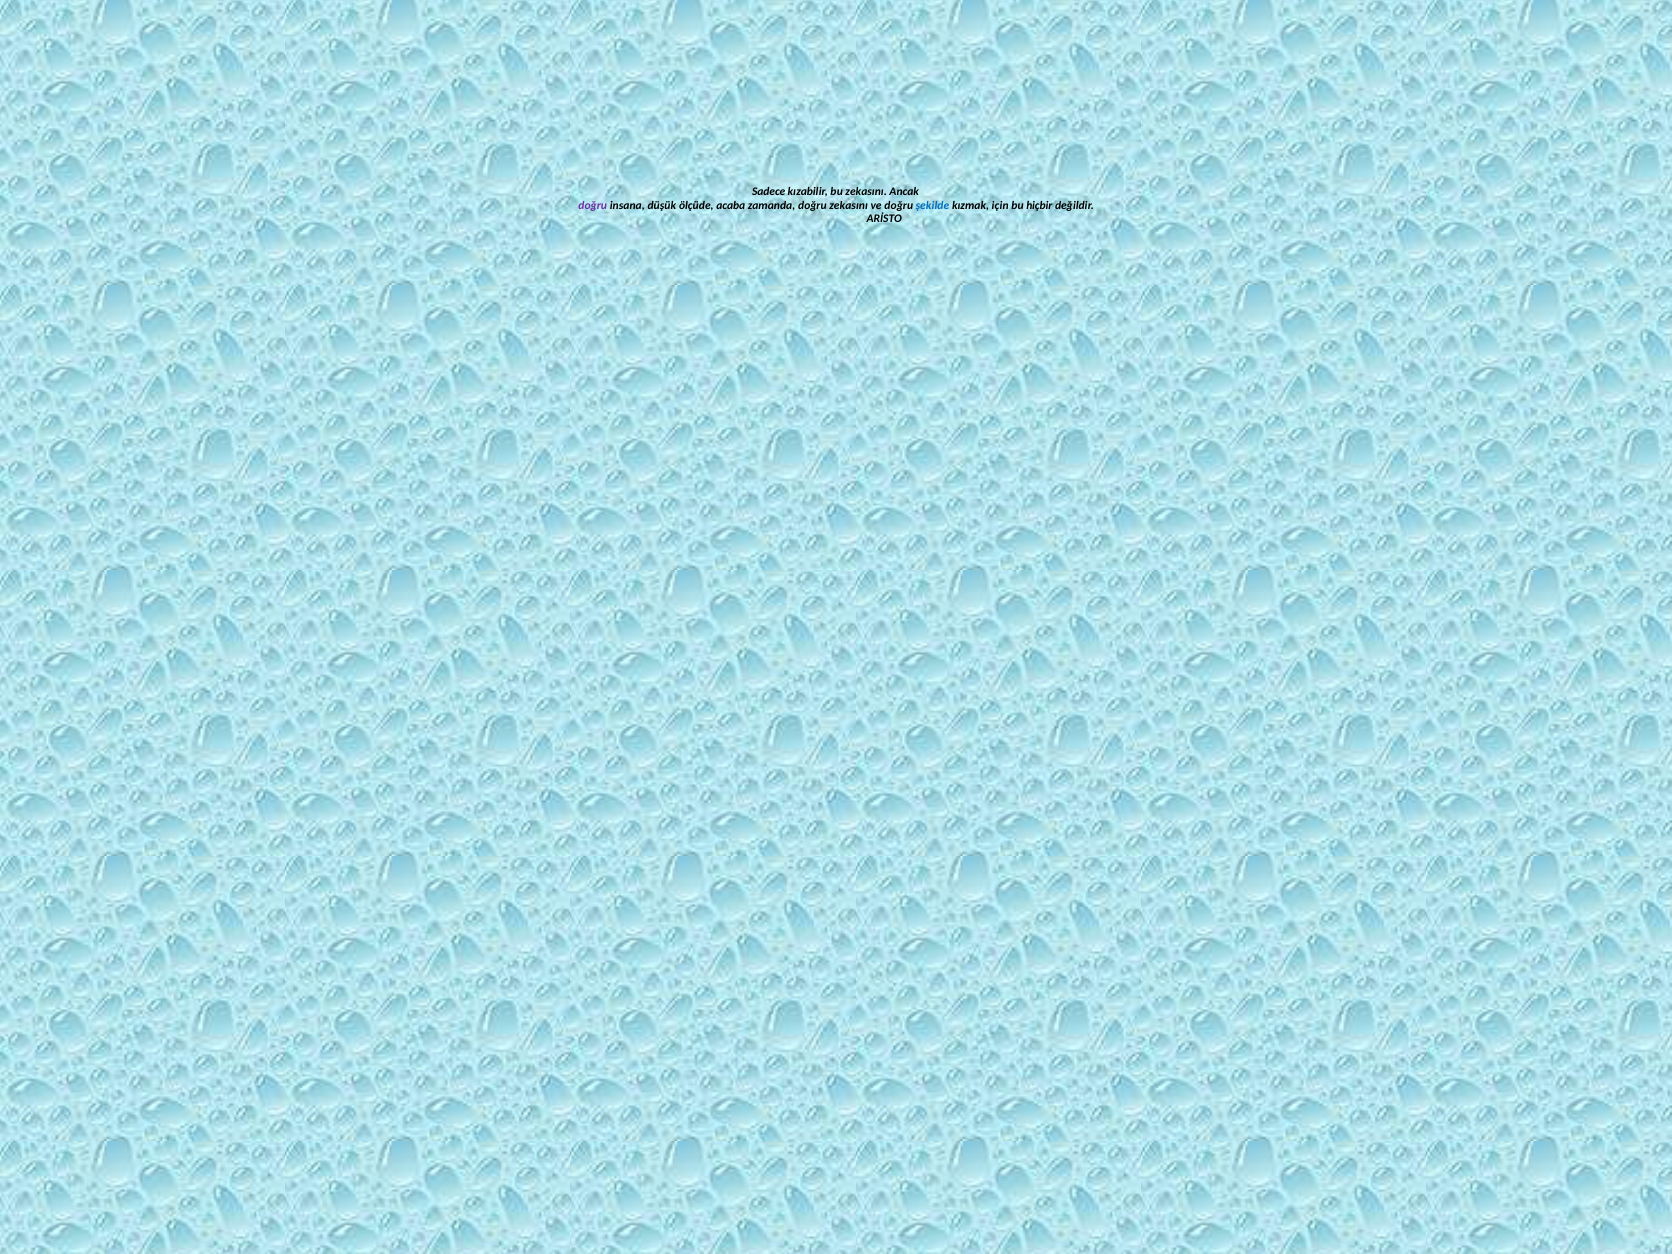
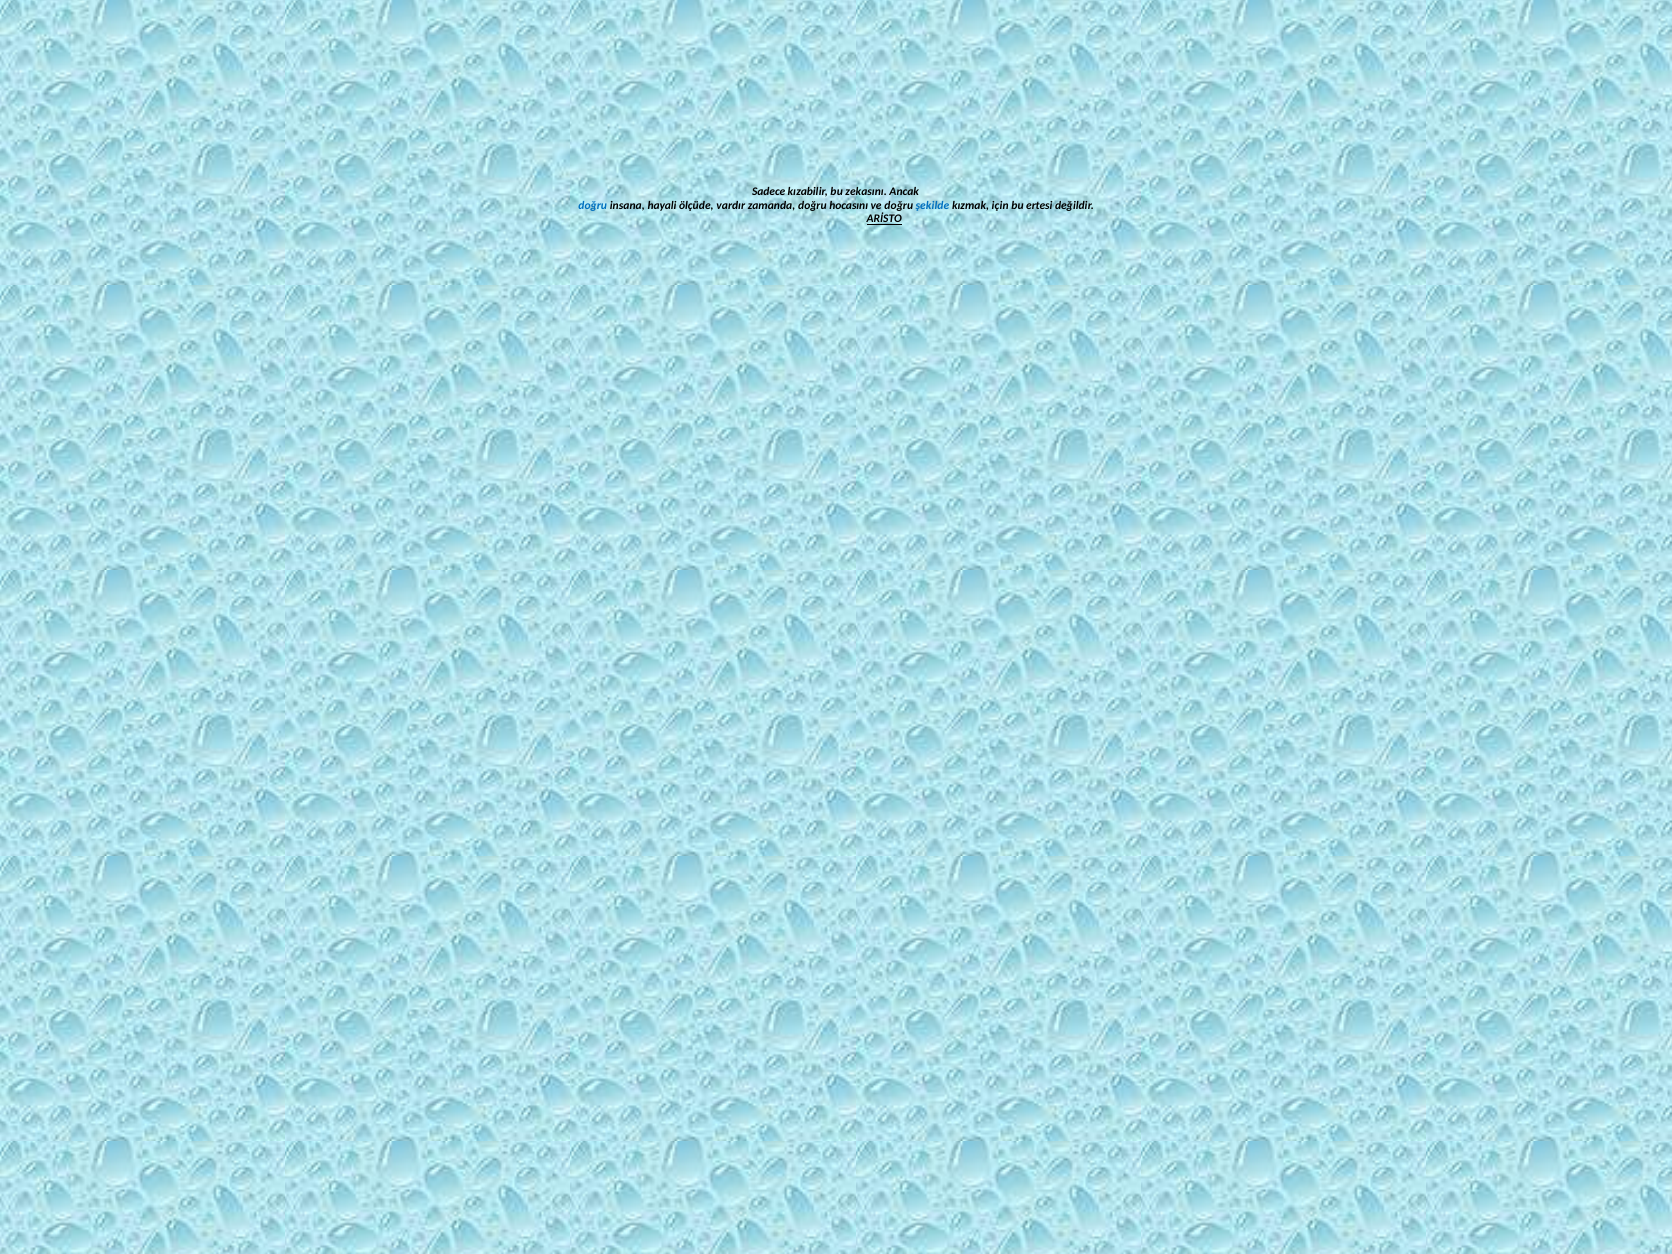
doğru at (593, 205) colour: purple -> blue
düşük: düşük -> hayali
acaba: acaba -> vardır
doğru zekasını: zekasını -> hocasını
hiçbir: hiçbir -> ertesi
ARİSTO underline: none -> present
